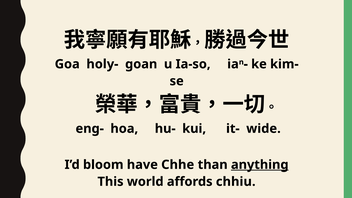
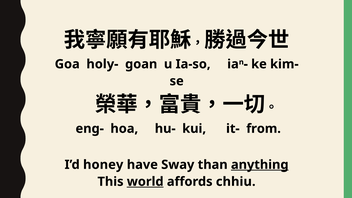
wide: wide -> from
bloom: bloom -> honey
Chhe: Chhe -> Sway
world underline: none -> present
